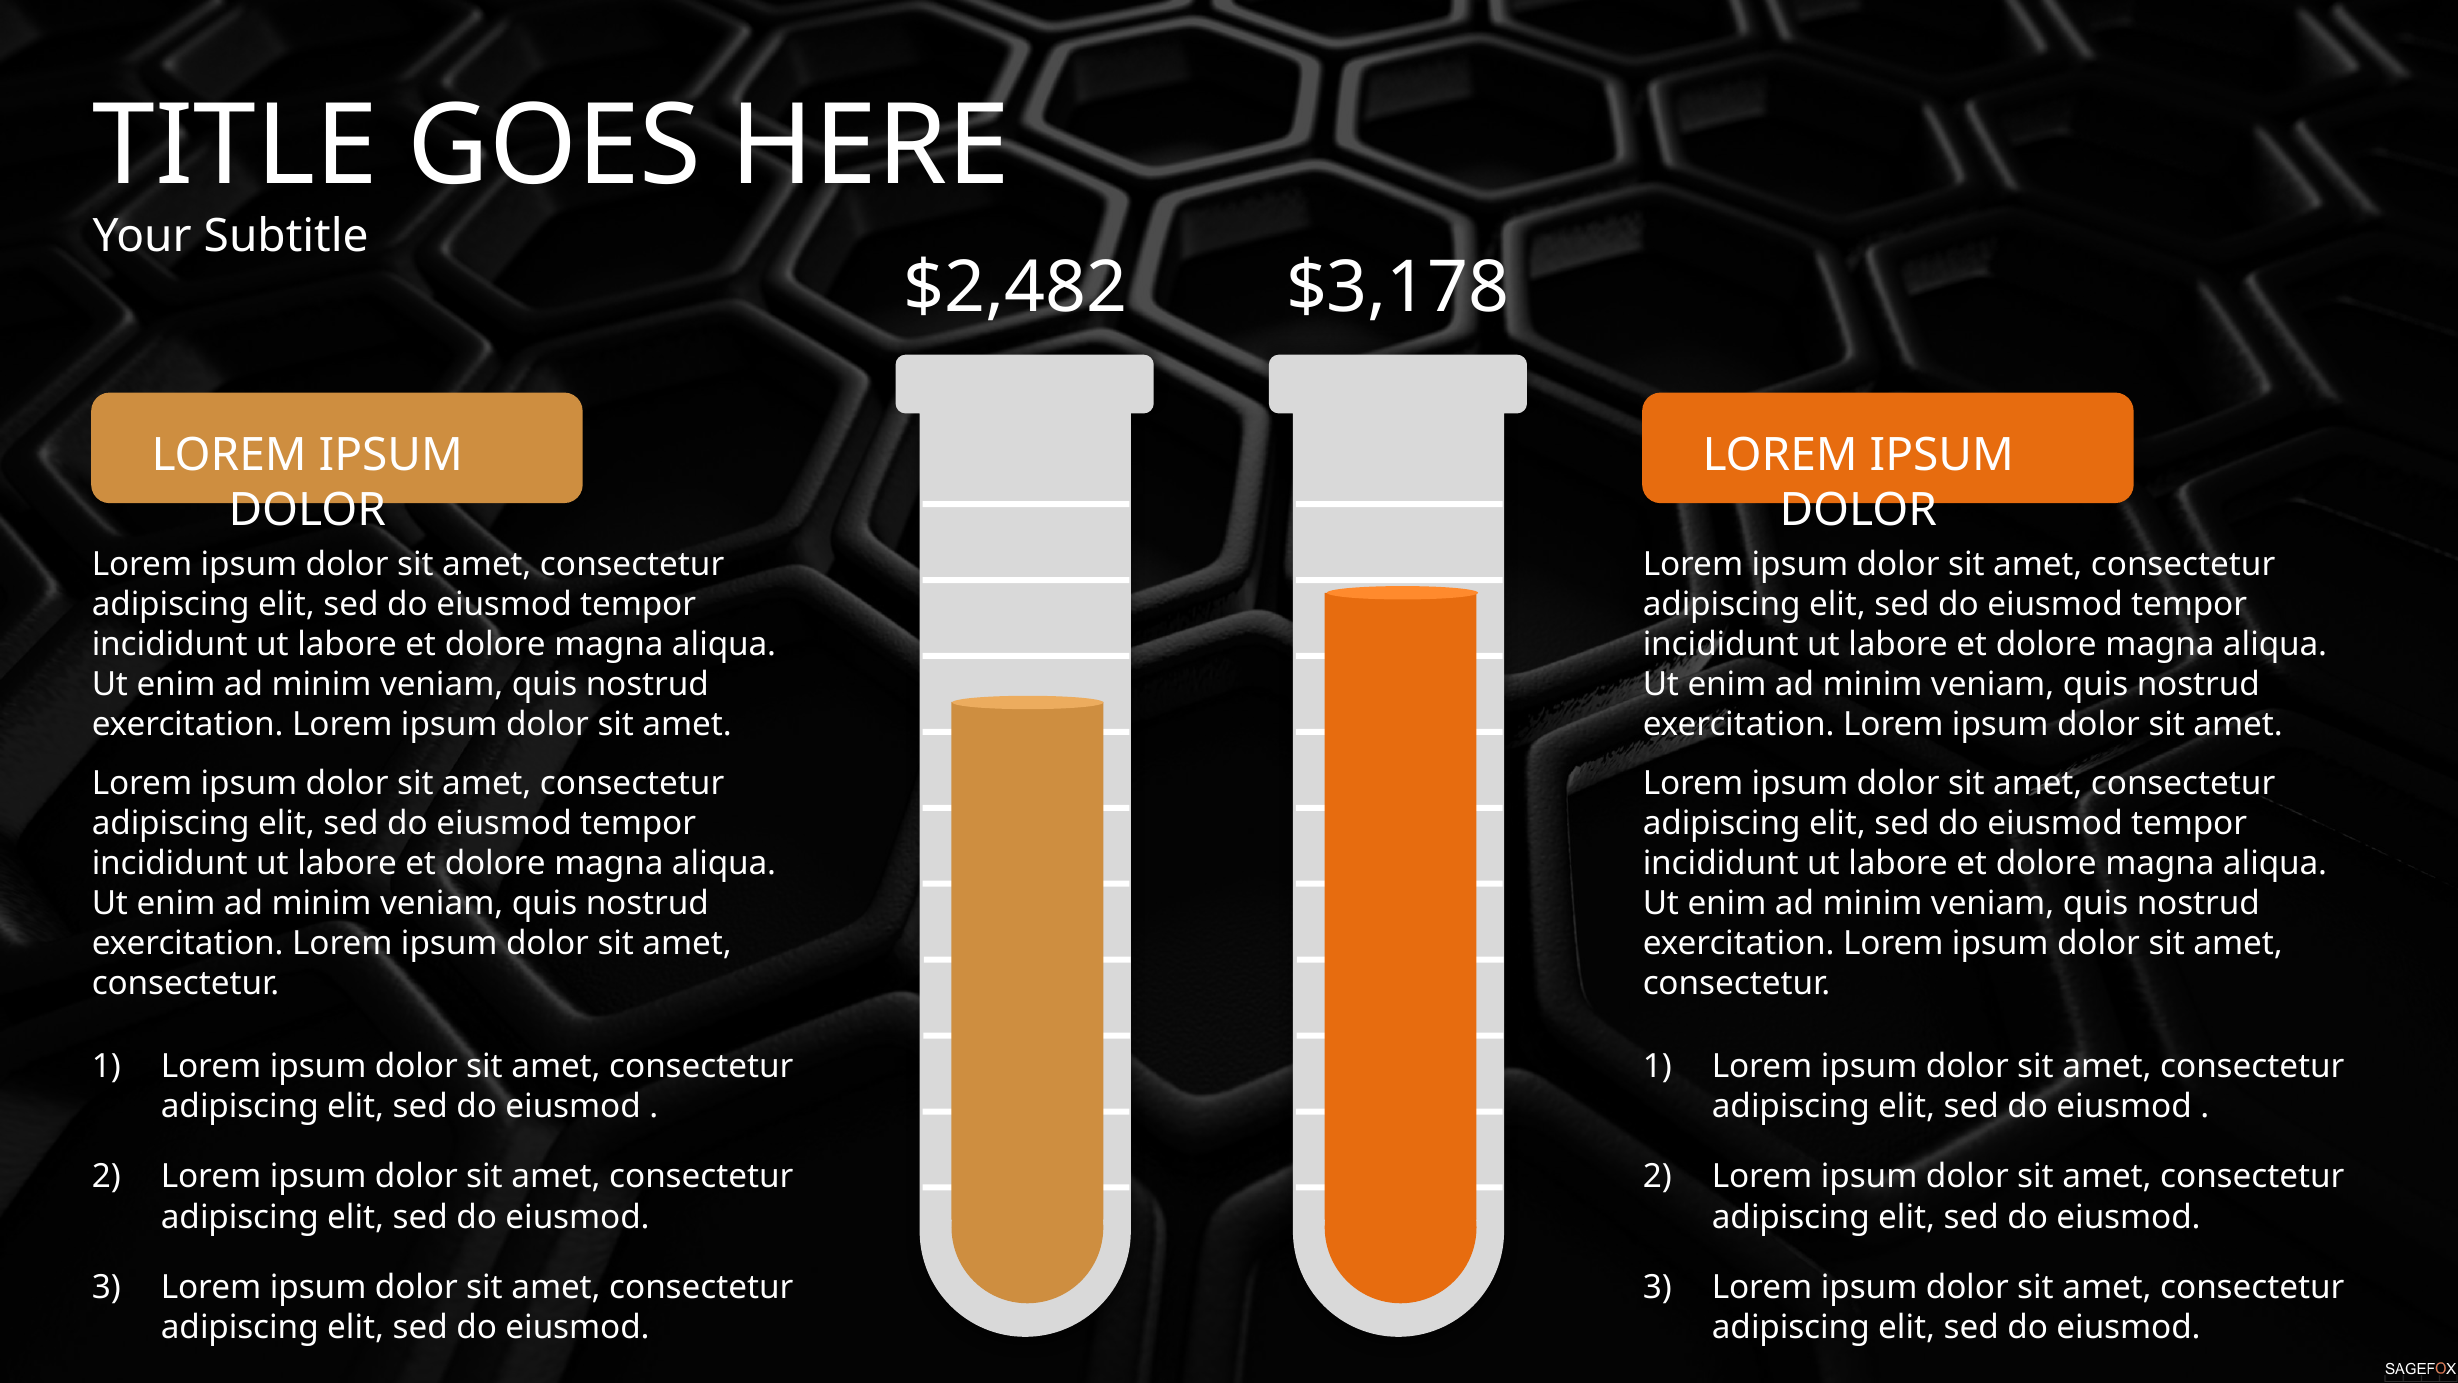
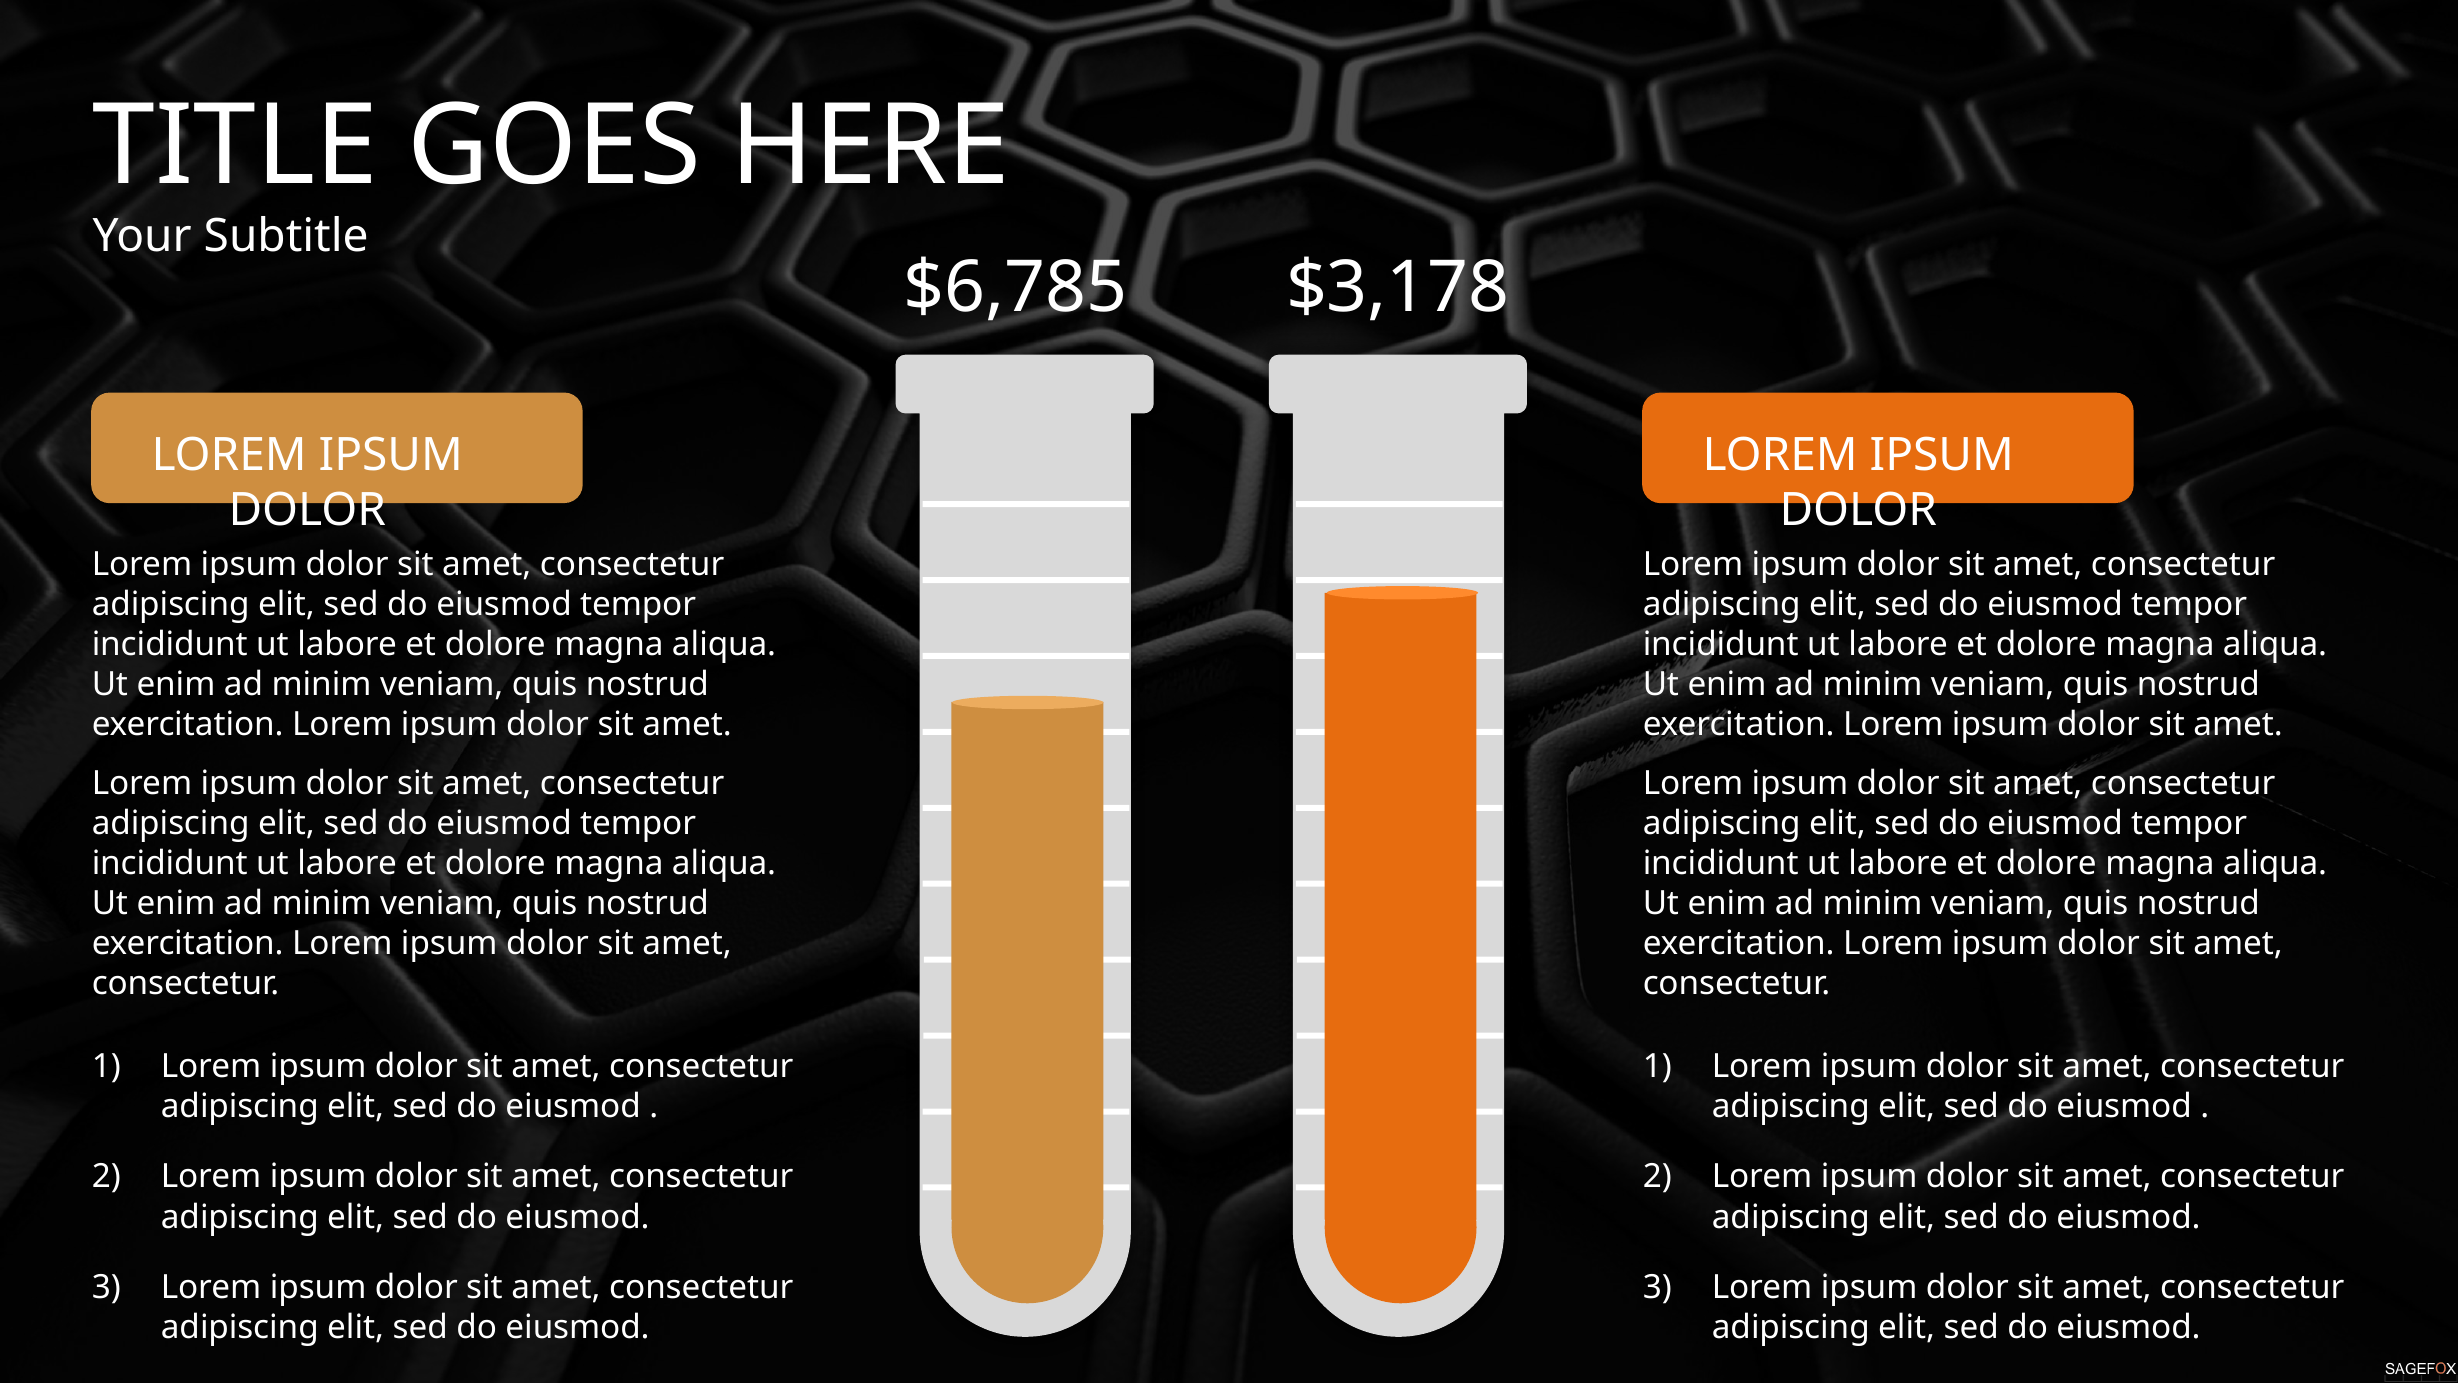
$2,482: $2,482 -> $6,785
